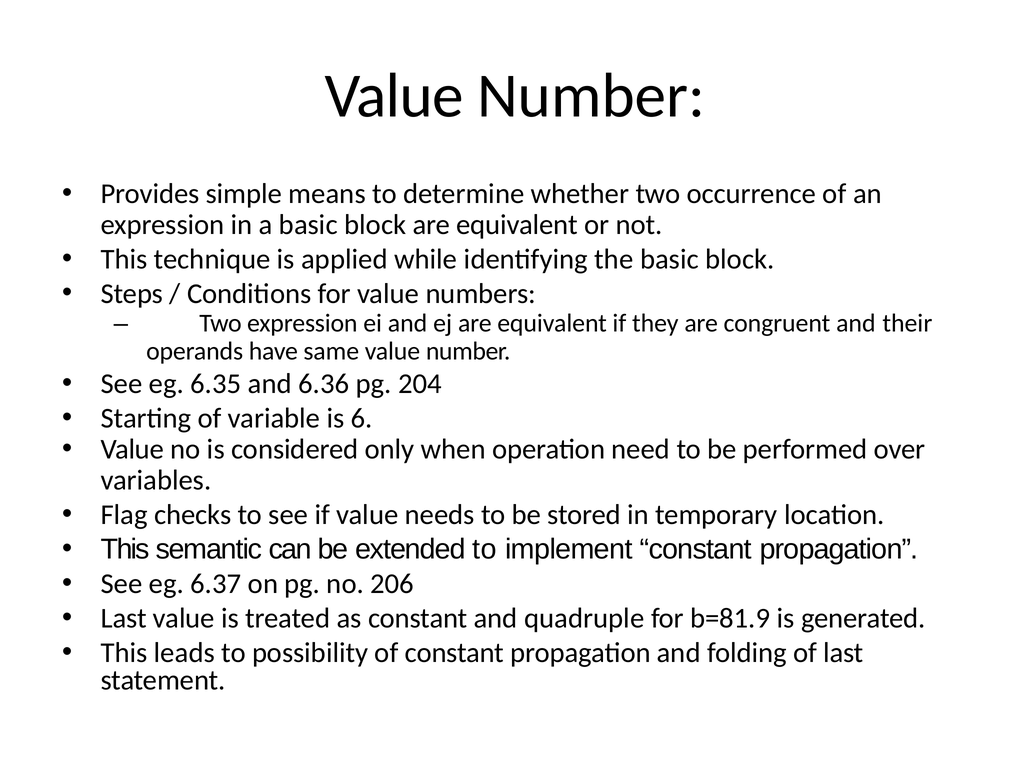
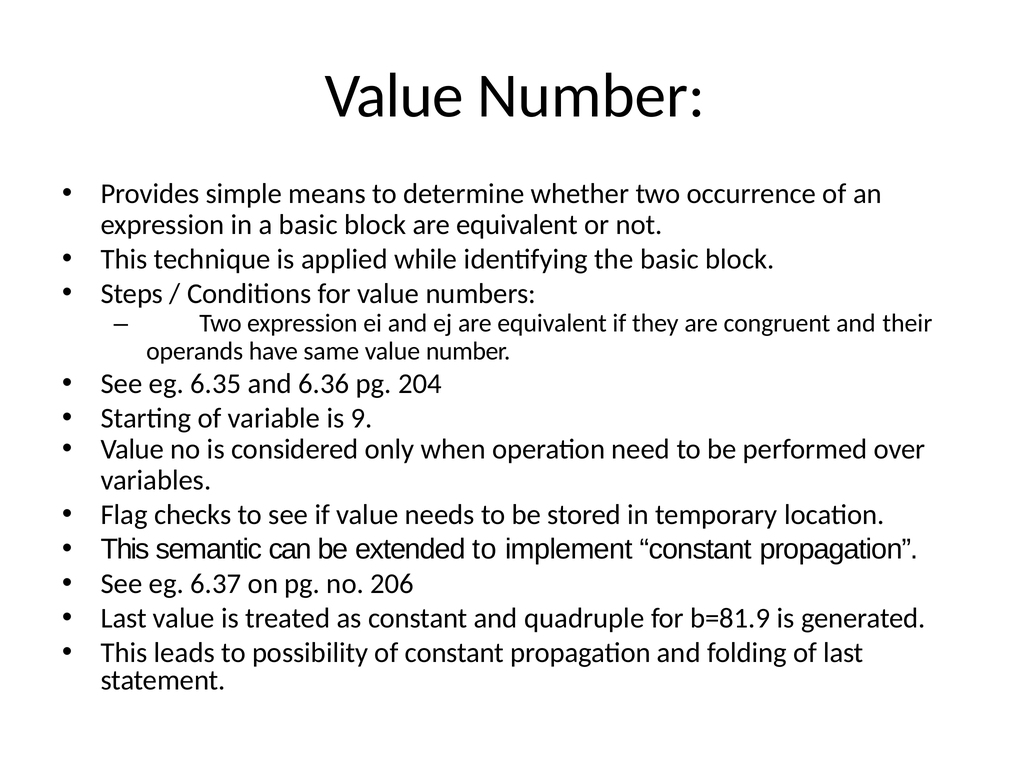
6: 6 -> 9
